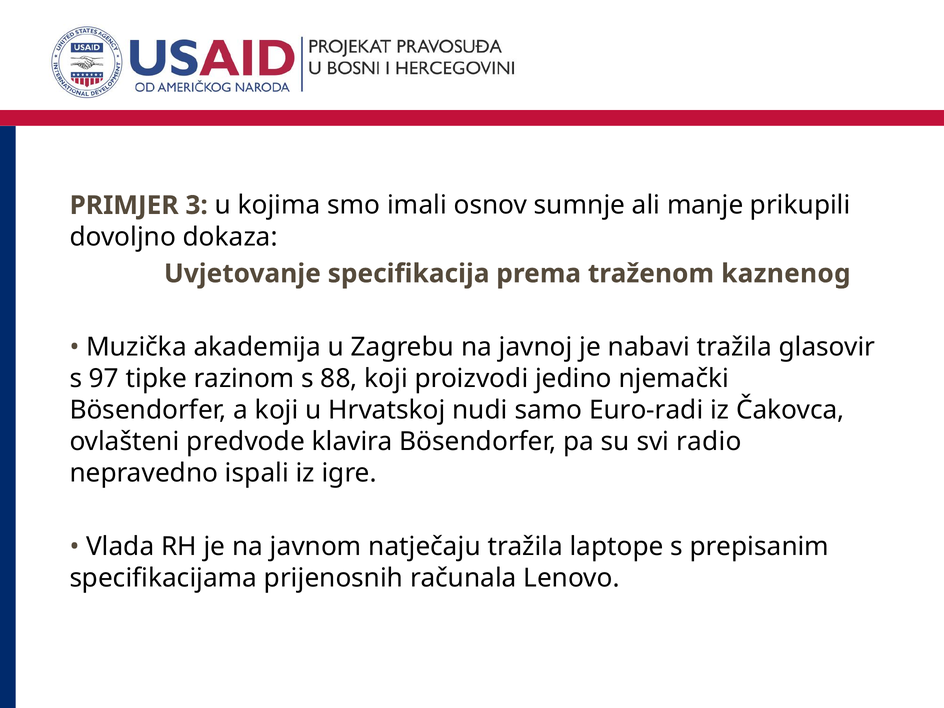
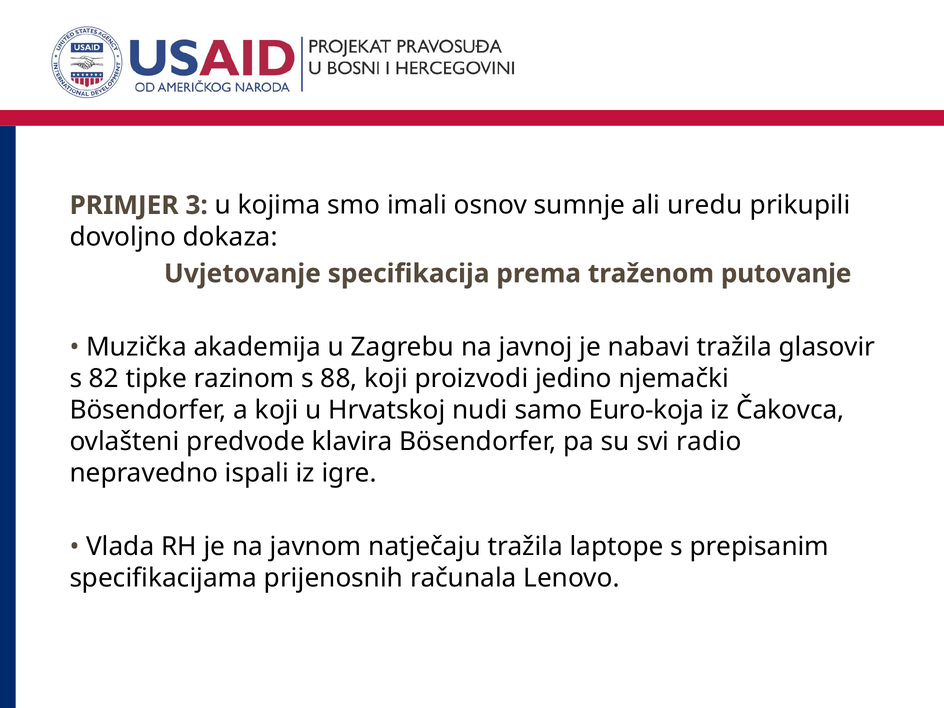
manje: manje -> uredu
kaznenog: kaznenog -> putovanje
97: 97 -> 82
Euro-radi: Euro-radi -> Euro-koja
